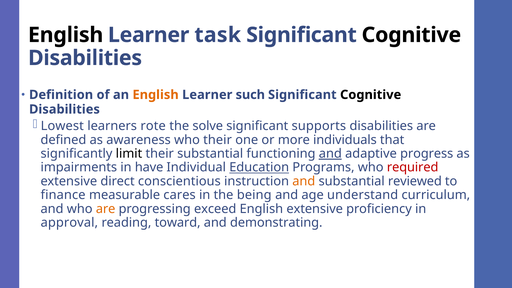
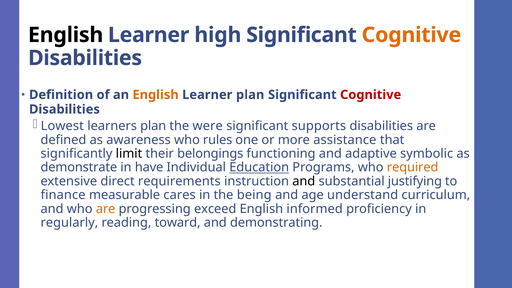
task: task -> high
Cognitive at (411, 35) colour: black -> orange
Learner such: such -> plan
Cognitive at (371, 95) colour: black -> red
learners rote: rote -> plan
solve: solve -> were
who their: their -> rules
individuals: individuals -> assistance
their substantial: substantial -> belongings
and at (330, 154) underline: present -> none
progress: progress -> symbolic
impairments: impairments -> demonstrate
required colour: red -> orange
conscientious: conscientious -> requirements
and at (304, 181) colour: orange -> black
reviewed: reviewed -> justifying
English extensive: extensive -> informed
approval: approval -> regularly
